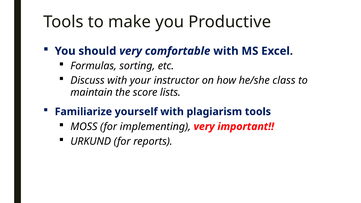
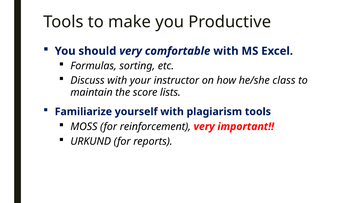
implementing: implementing -> reinforcement
